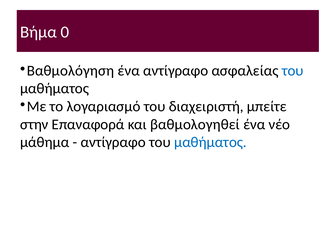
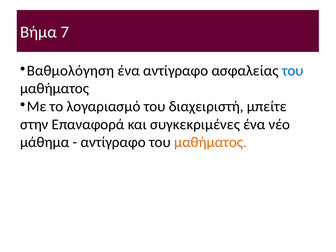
0: 0 -> 7
βαθμολογηθεί: βαθμολογηθεί -> συγκεκριμένες
μαθήματος at (210, 142) colour: blue -> orange
